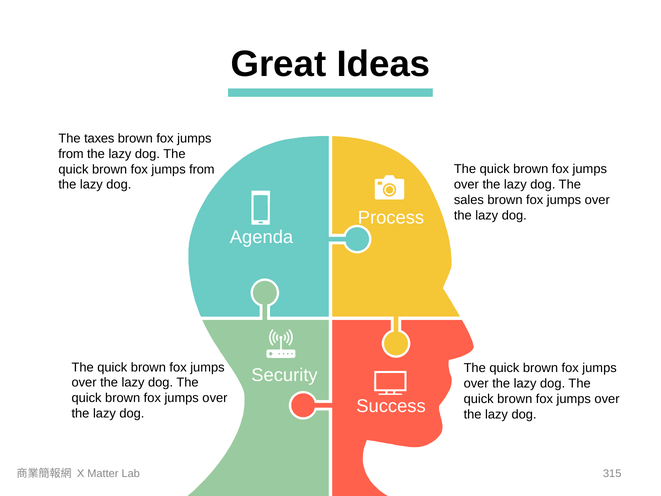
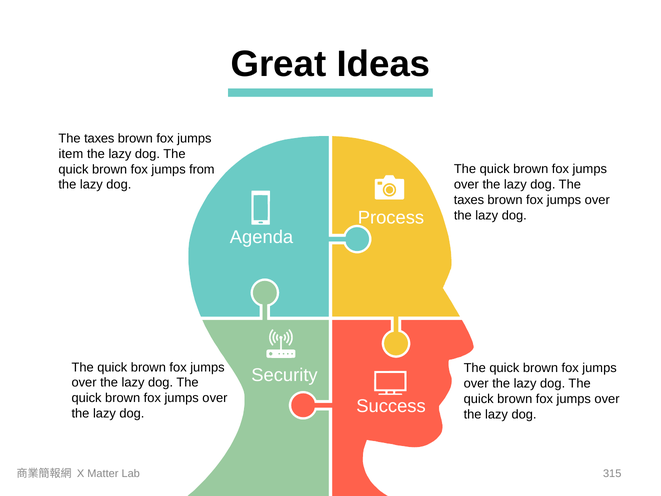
from at (71, 154): from -> item
sales at (469, 200): sales -> taxes
